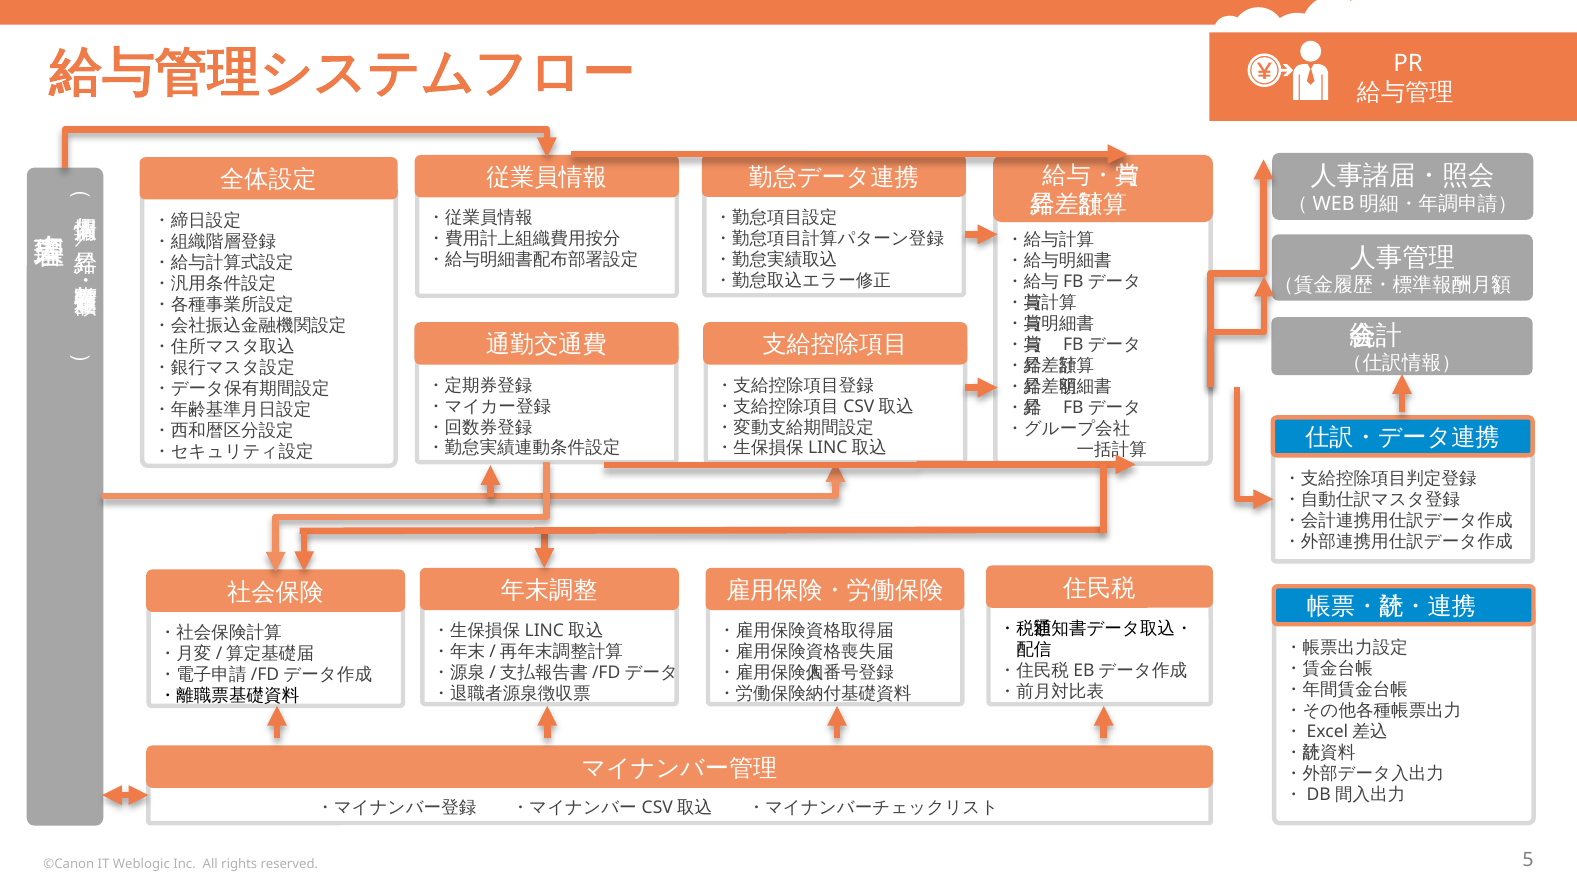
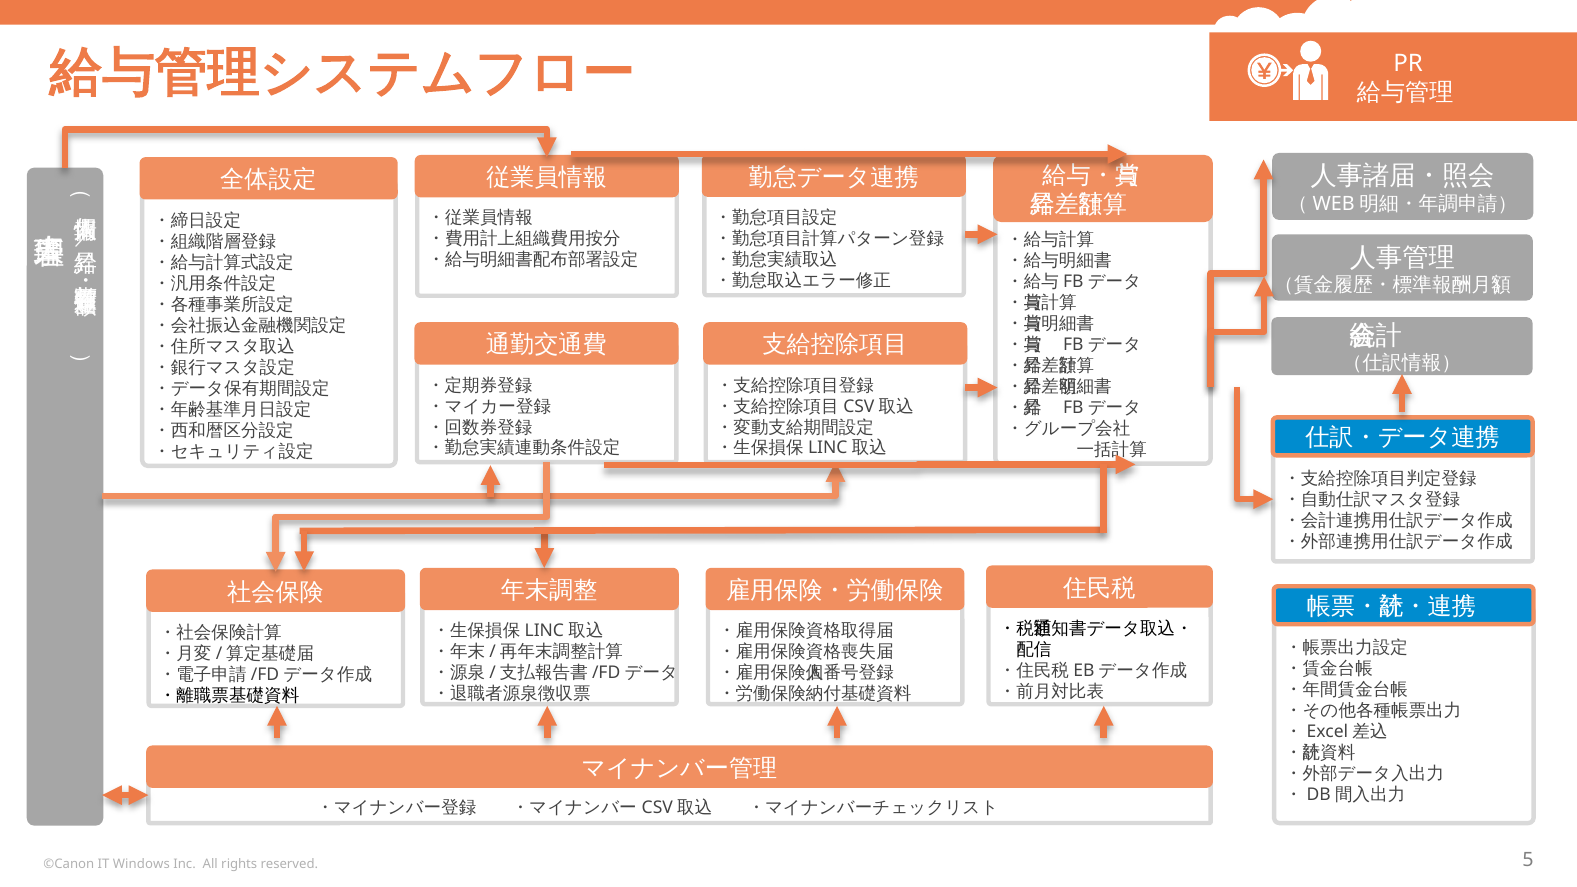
Weblogic: Weblogic -> Windows
